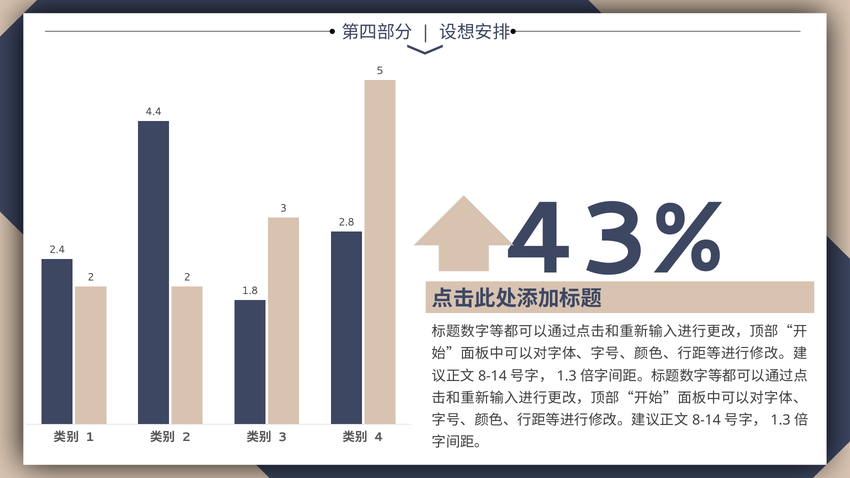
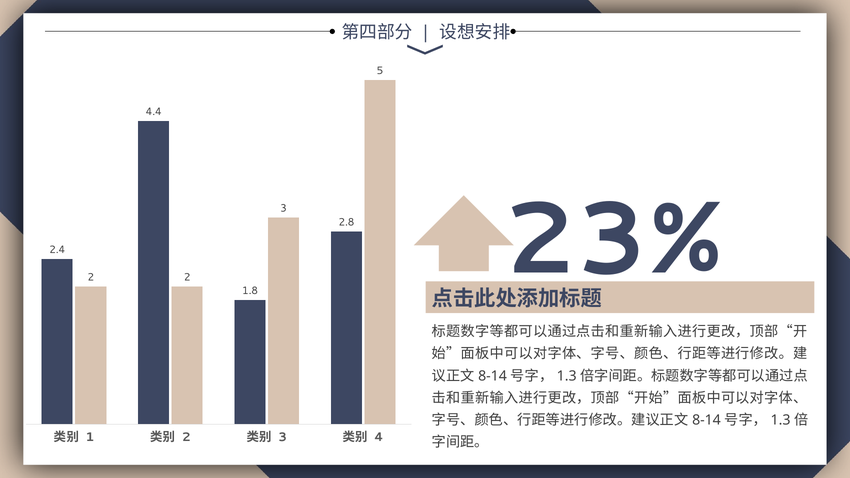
43%: 43% -> 23%
